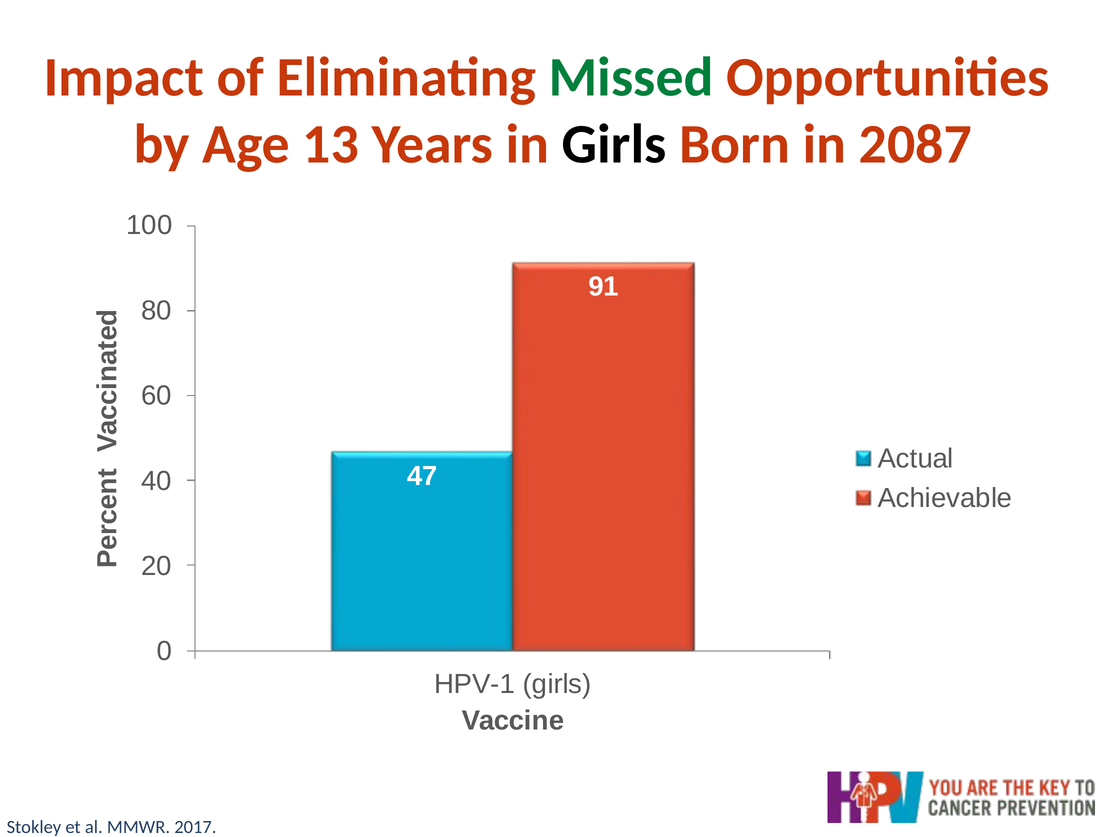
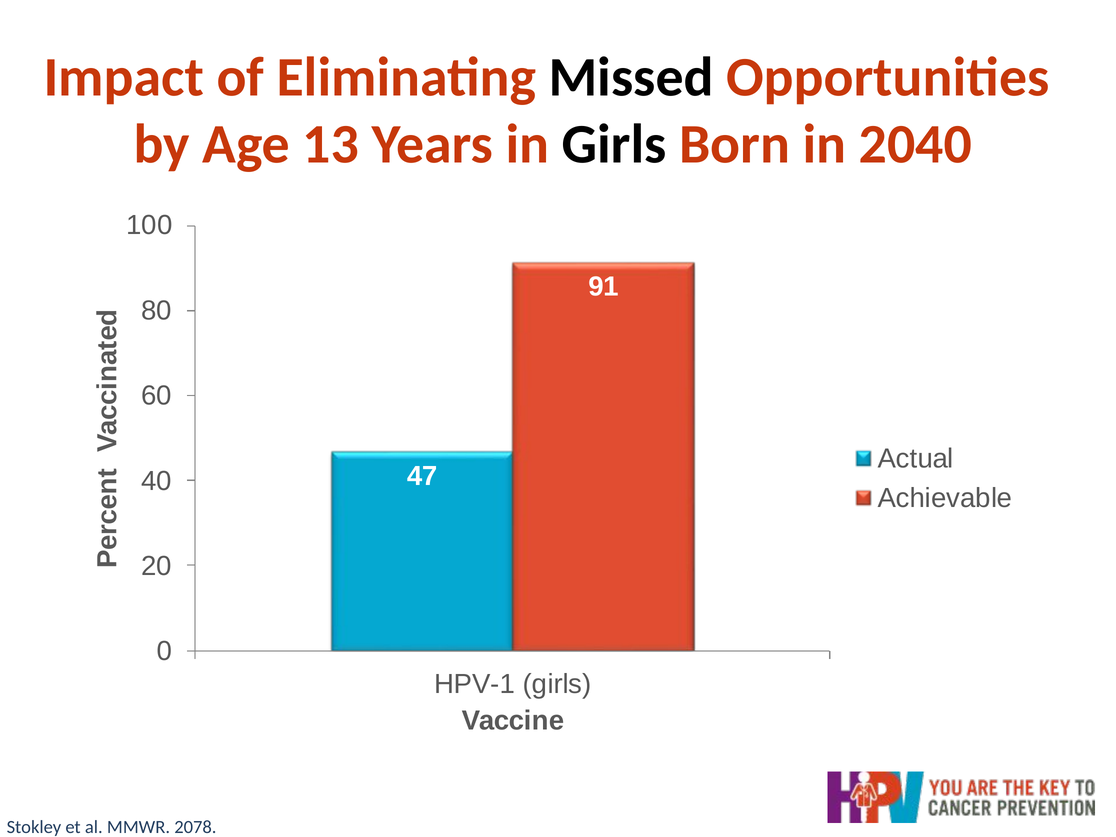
Missed colour: green -> black
2087: 2087 -> 2040
2017: 2017 -> 2078
